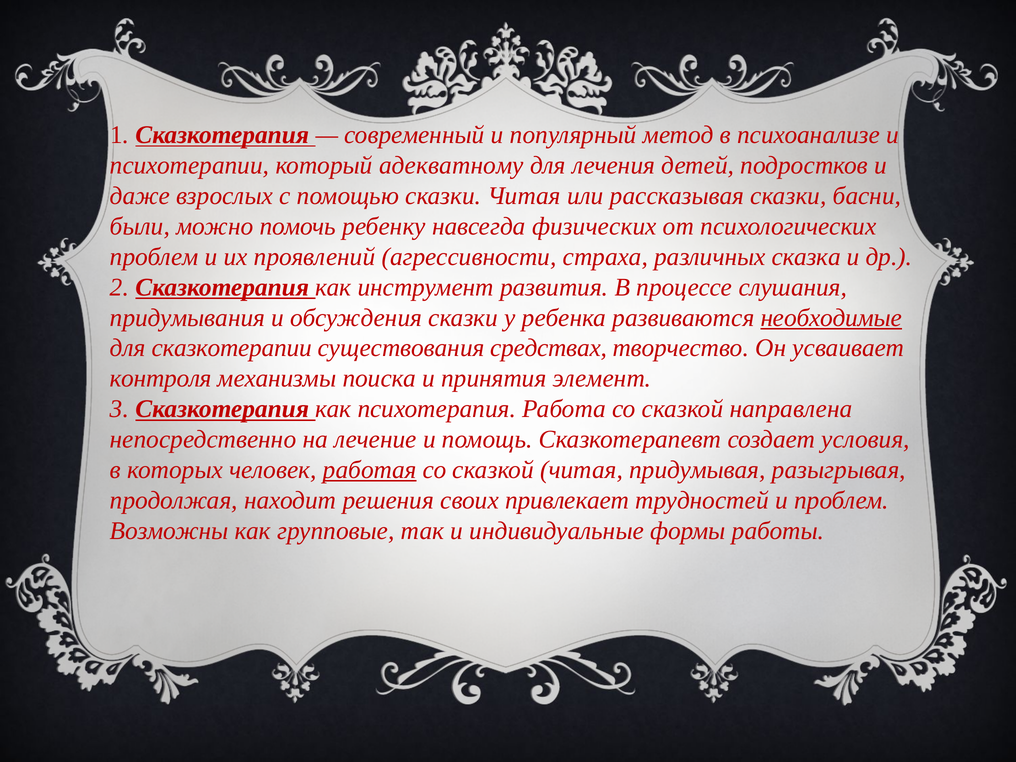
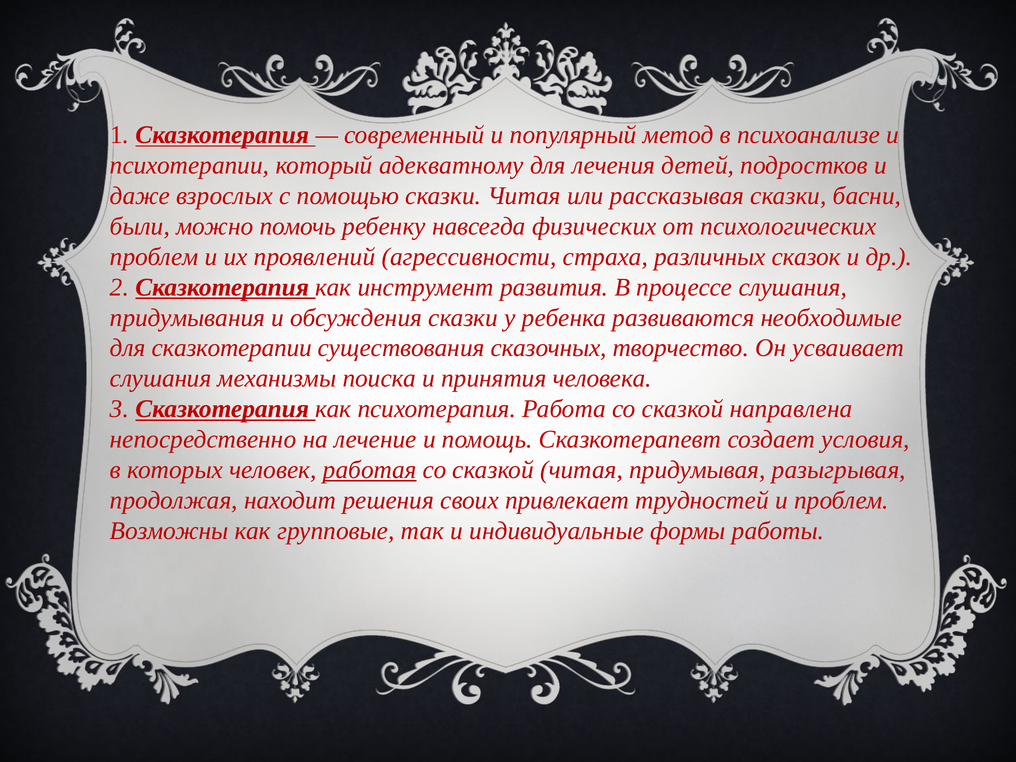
сказка: сказка -> сказок
необходимые underline: present -> none
средствах: средствах -> сказочных
контроля at (161, 379): контроля -> слушания
элемент: элемент -> человека
